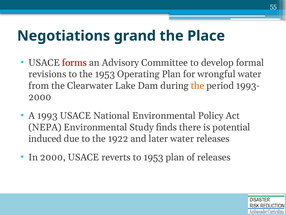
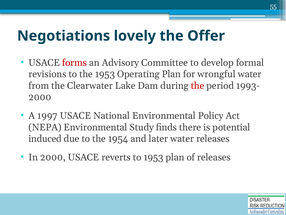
grand: grand -> lovely
Place: Place -> Offer
the at (198, 85) colour: orange -> red
1993: 1993 -> 1997
1922: 1922 -> 1954
